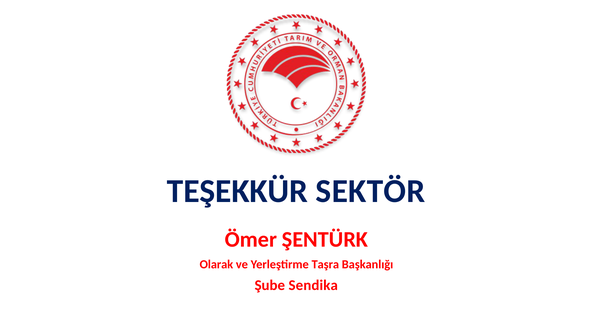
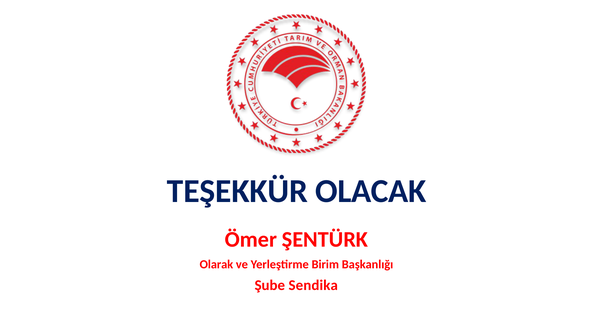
SEKTÖR: SEKTÖR -> OLACAK
Taşra: Taşra -> Birim
